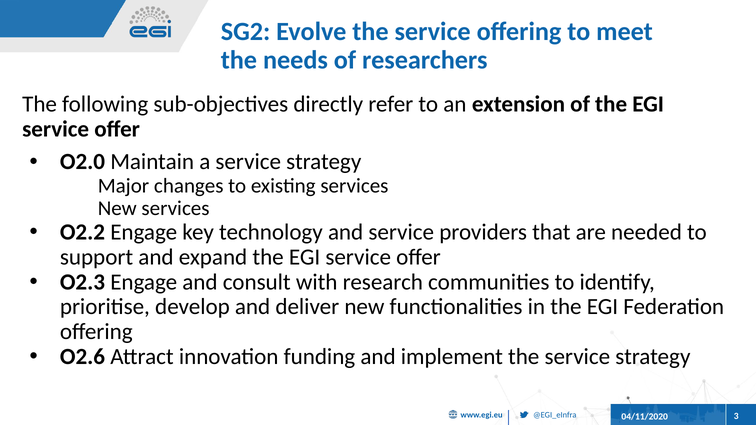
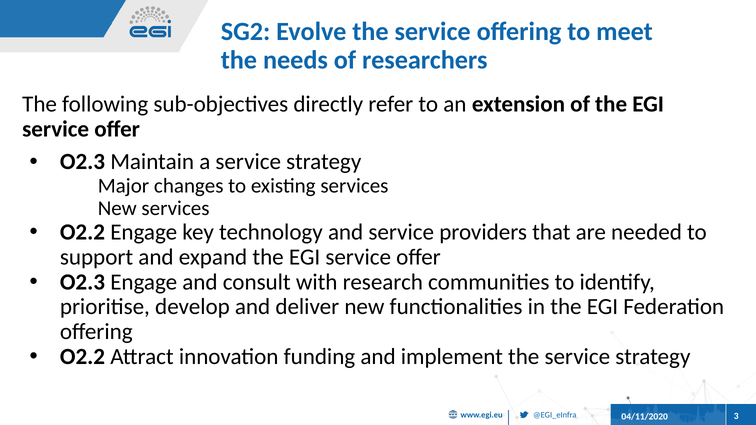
O2.0 at (83, 162): O2.0 -> O2.3
O2.6 at (83, 357): O2.6 -> O2.2
